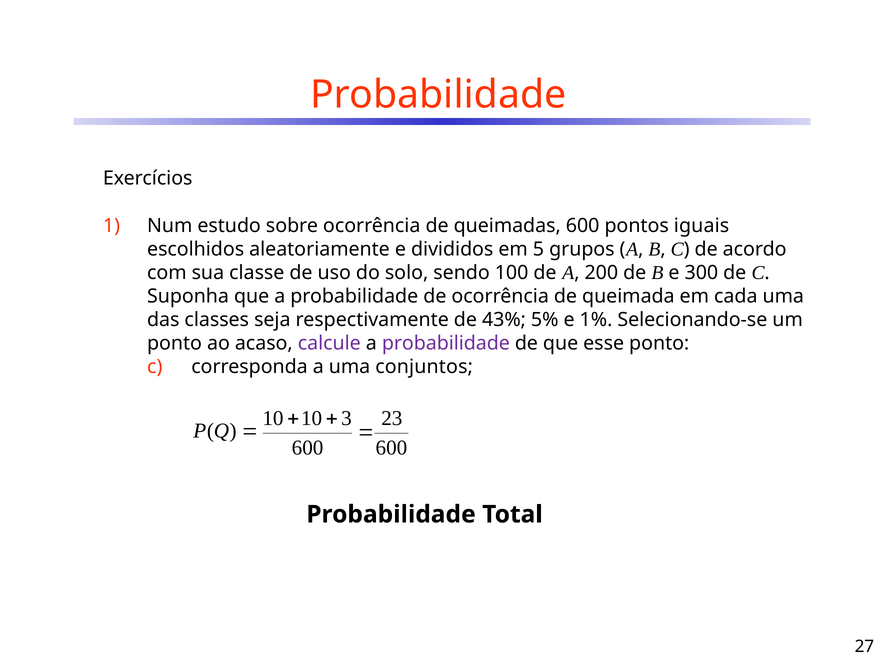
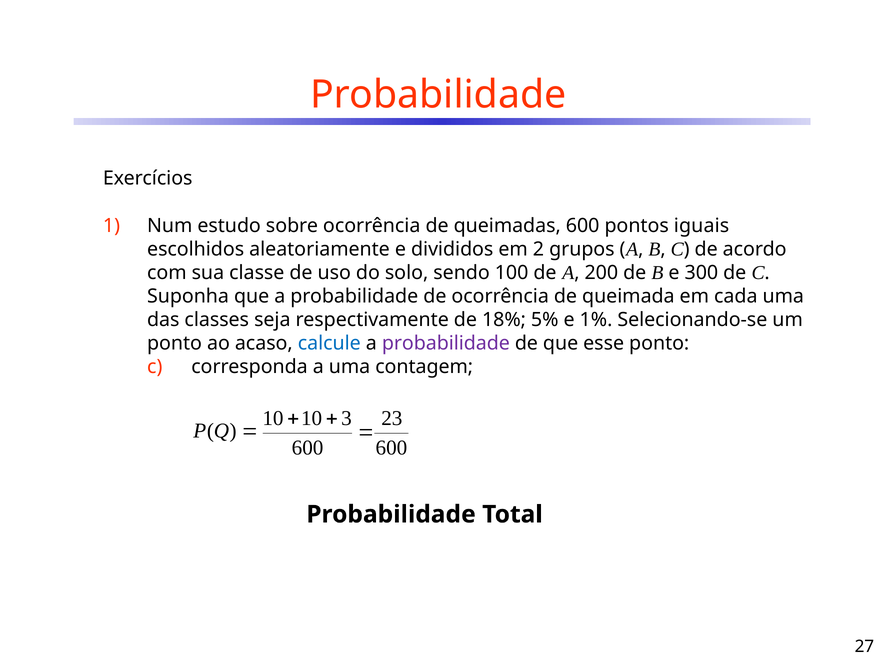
5: 5 -> 2
43%: 43% -> 18%
calcule colour: purple -> blue
conjuntos: conjuntos -> contagem
